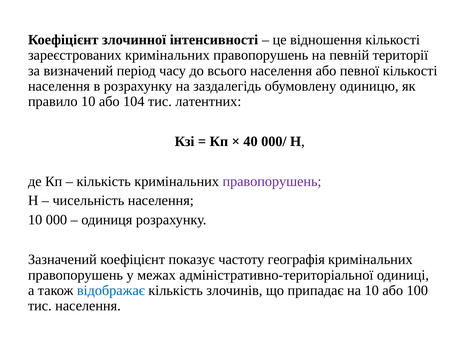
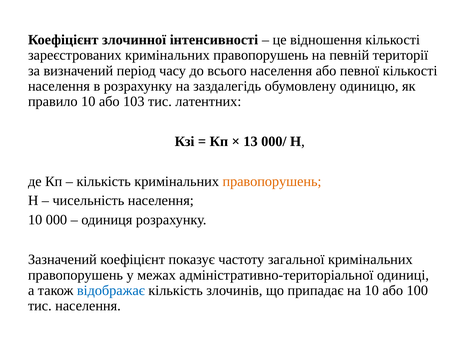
104: 104 -> 103
40: 40 -> 13
правопорушень at (272, 182) colour: purple -> orange
географія: географія -> загальної
